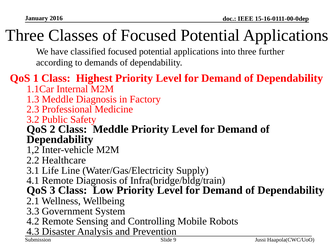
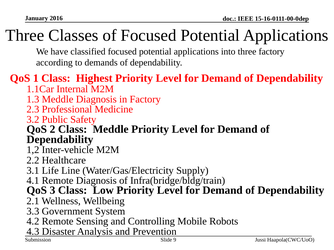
three further: further -> factory
